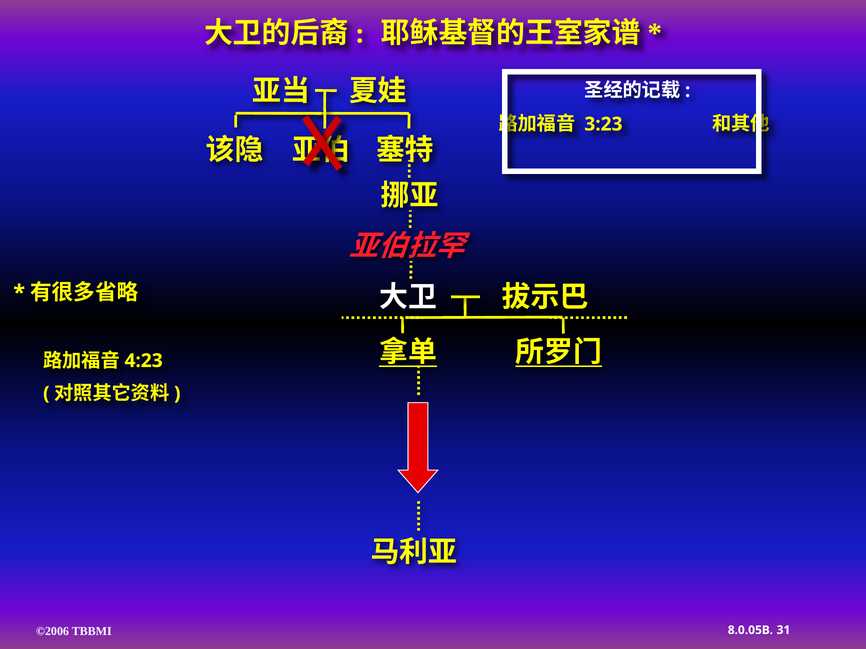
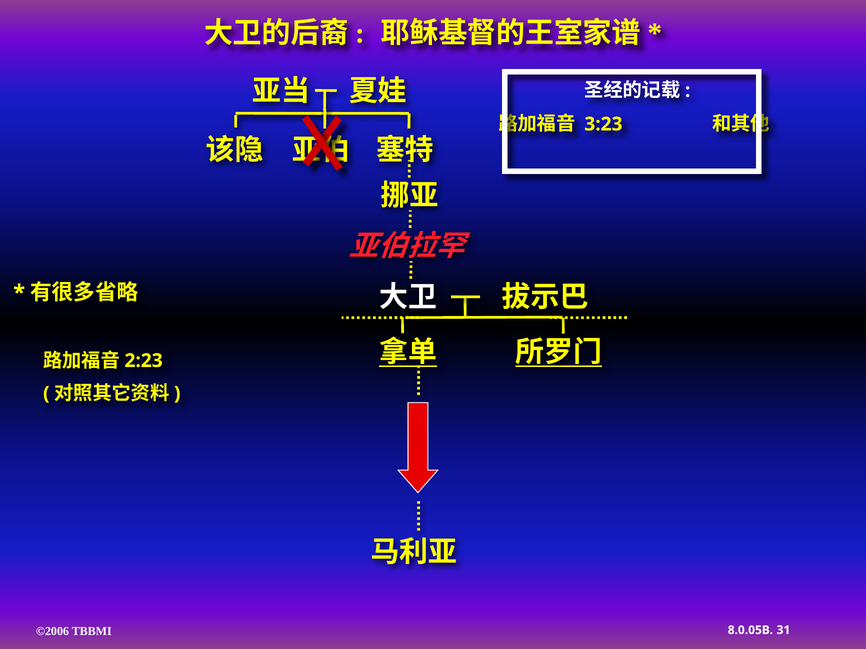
4:23: 4:23 -> 2:23
